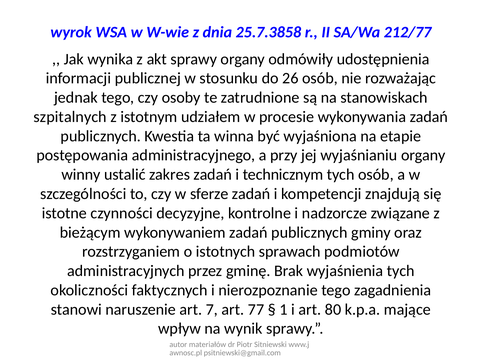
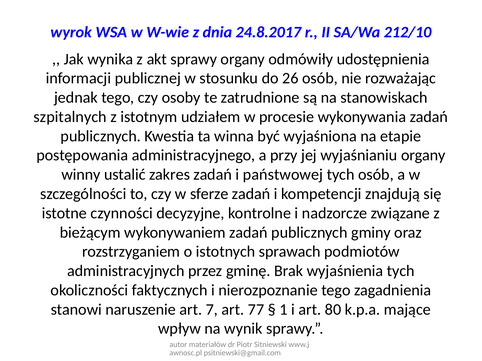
25.7.3858: 25.7.3858 -> 24.8.2017
212/77: 212/77 -> 212/10
technicznym: technicznym -> państwowej
